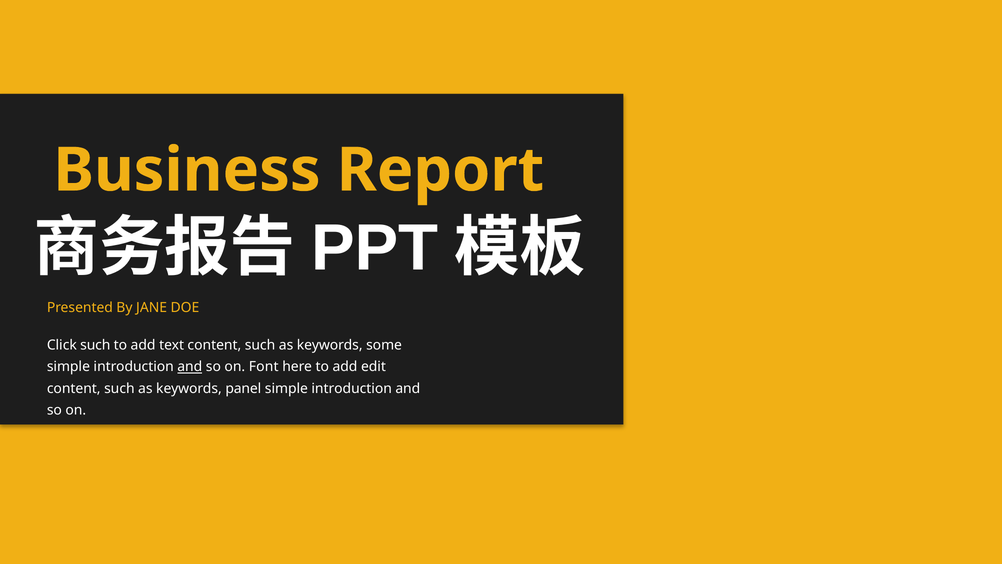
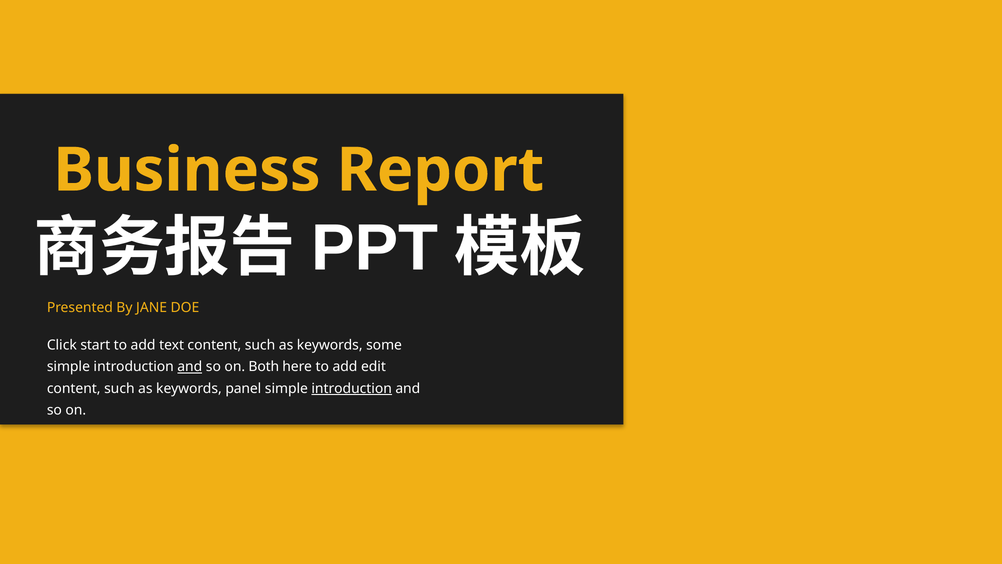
Click such: such -> start
Font: Font -> Both
introduction at (352, 388) underline: none -> present
